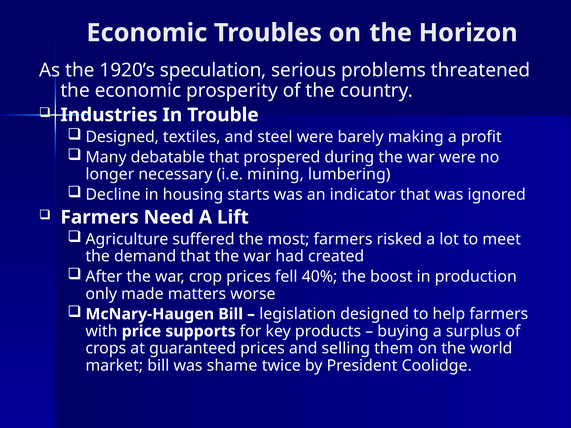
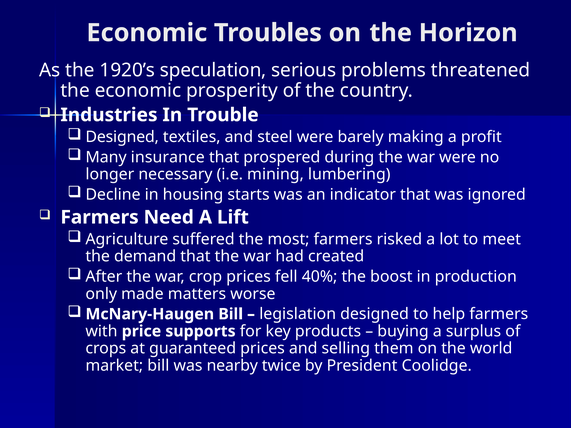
debatable: debatable -> insurance
shame: shame -> nearby
